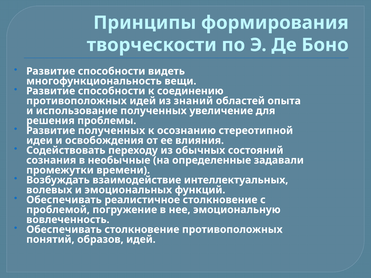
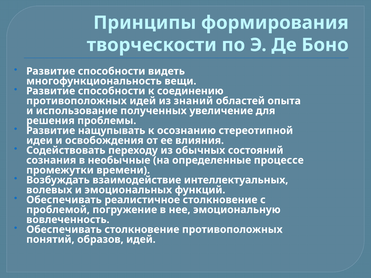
Развитие полученных: полученных -> нащупывать
задавали: задавали -> процессе
